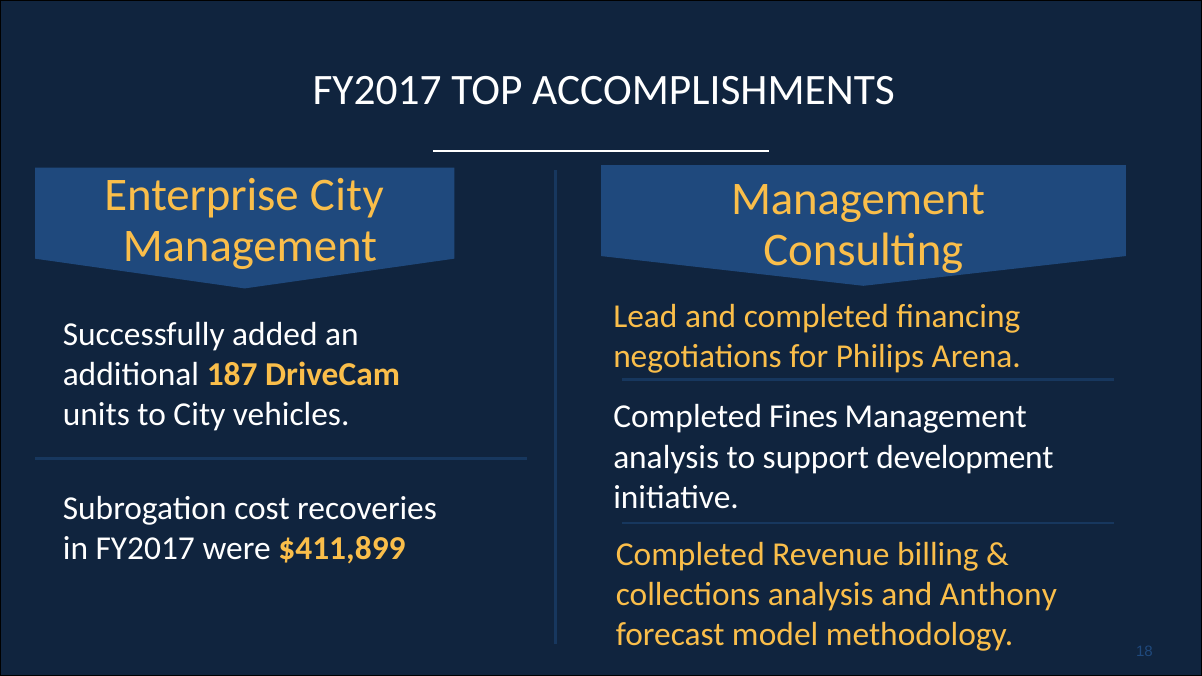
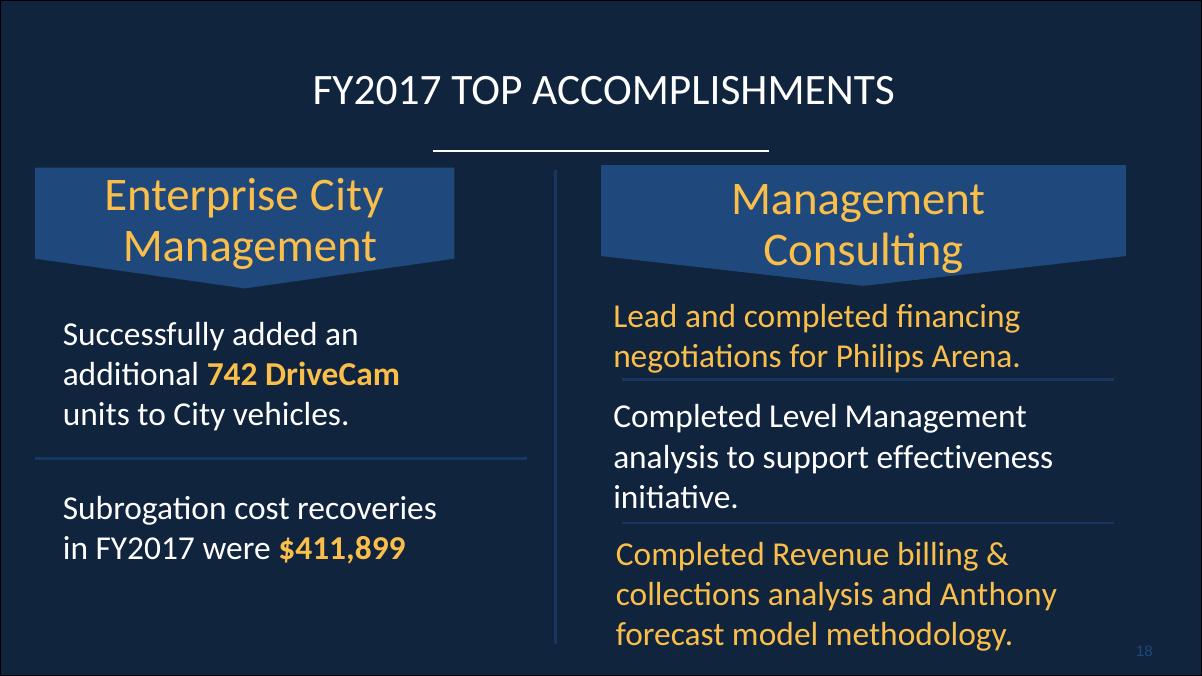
187: 187 -> 742
Fines: Fines -> Level
development: development -> effectiveness
